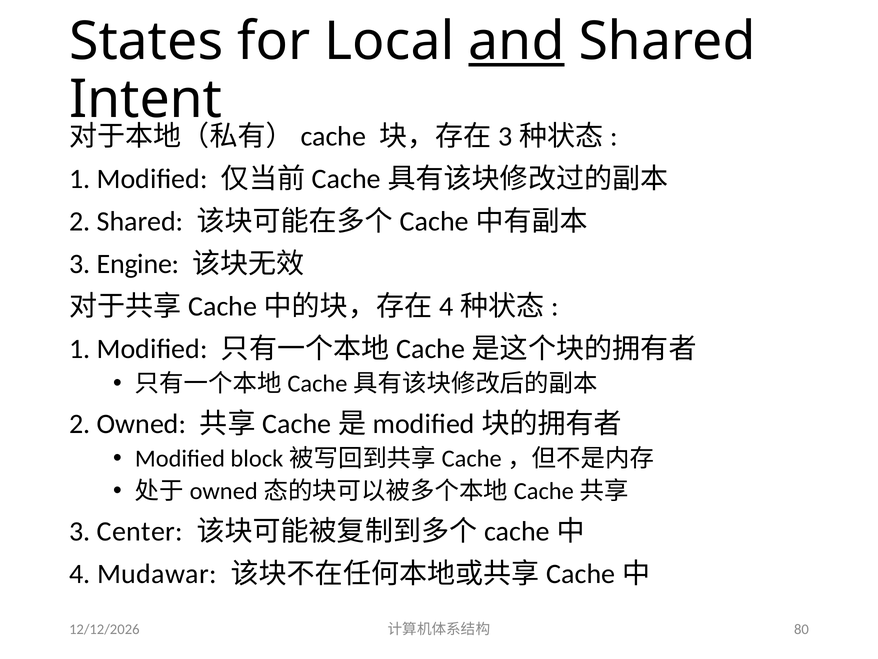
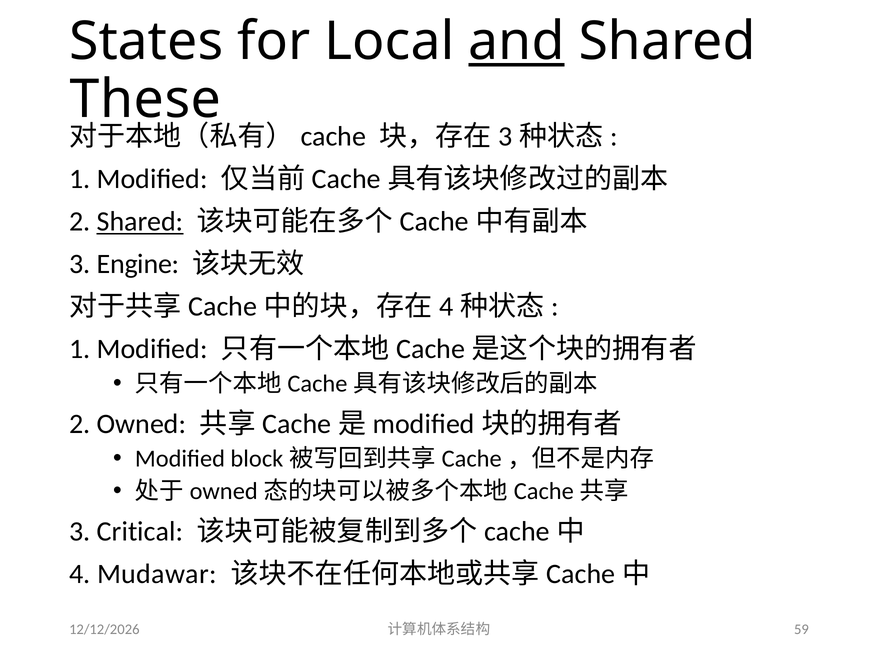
Intent: Intent -> These
Shared at (140, 221) underline: none -> present
Center: Center -> Critical
80: 80 -> 59
